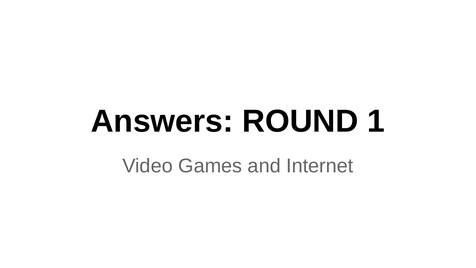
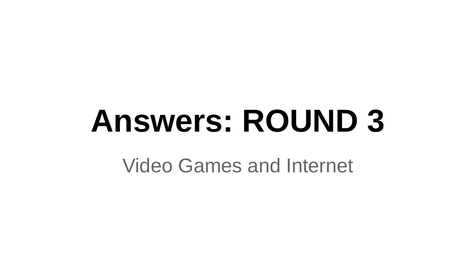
1: 1 -> 3
